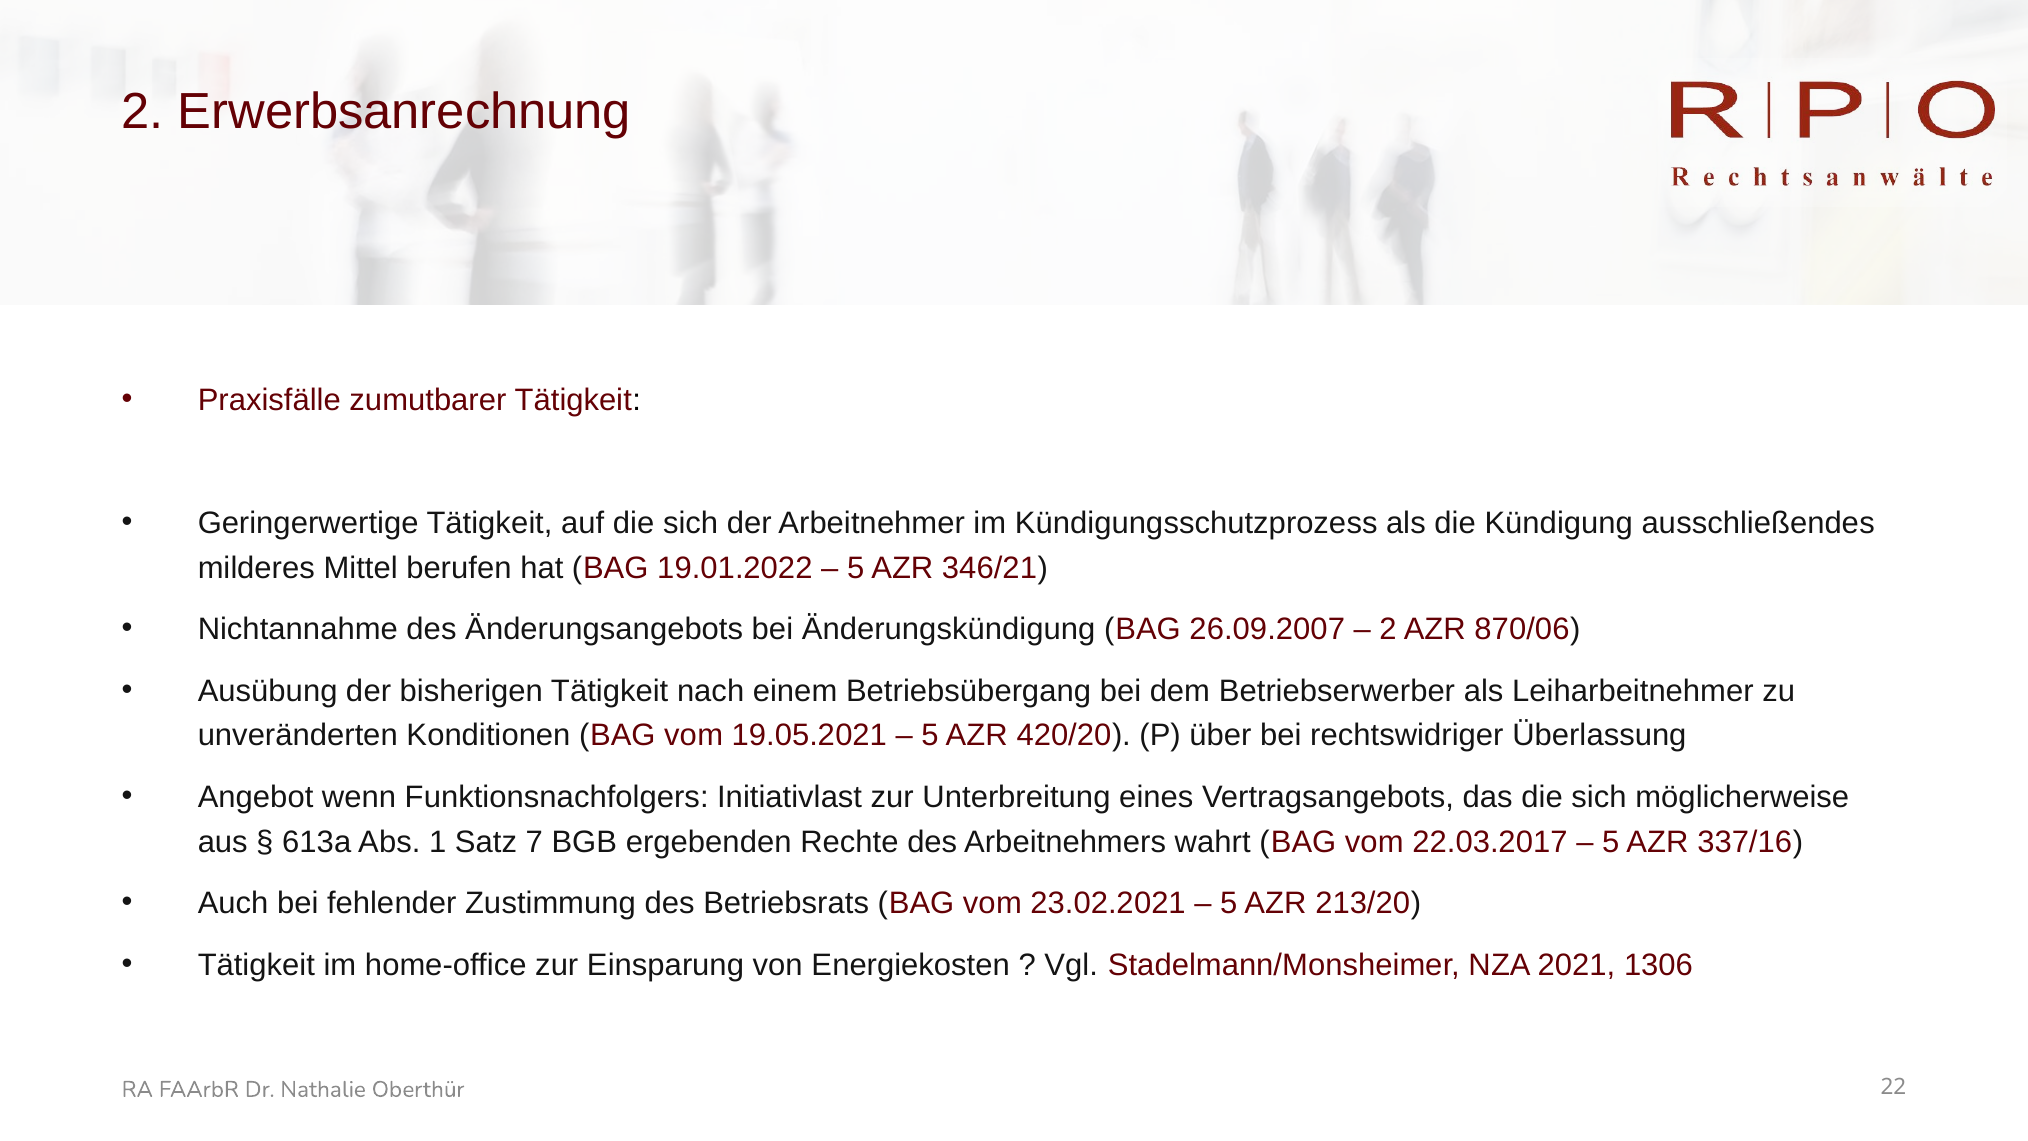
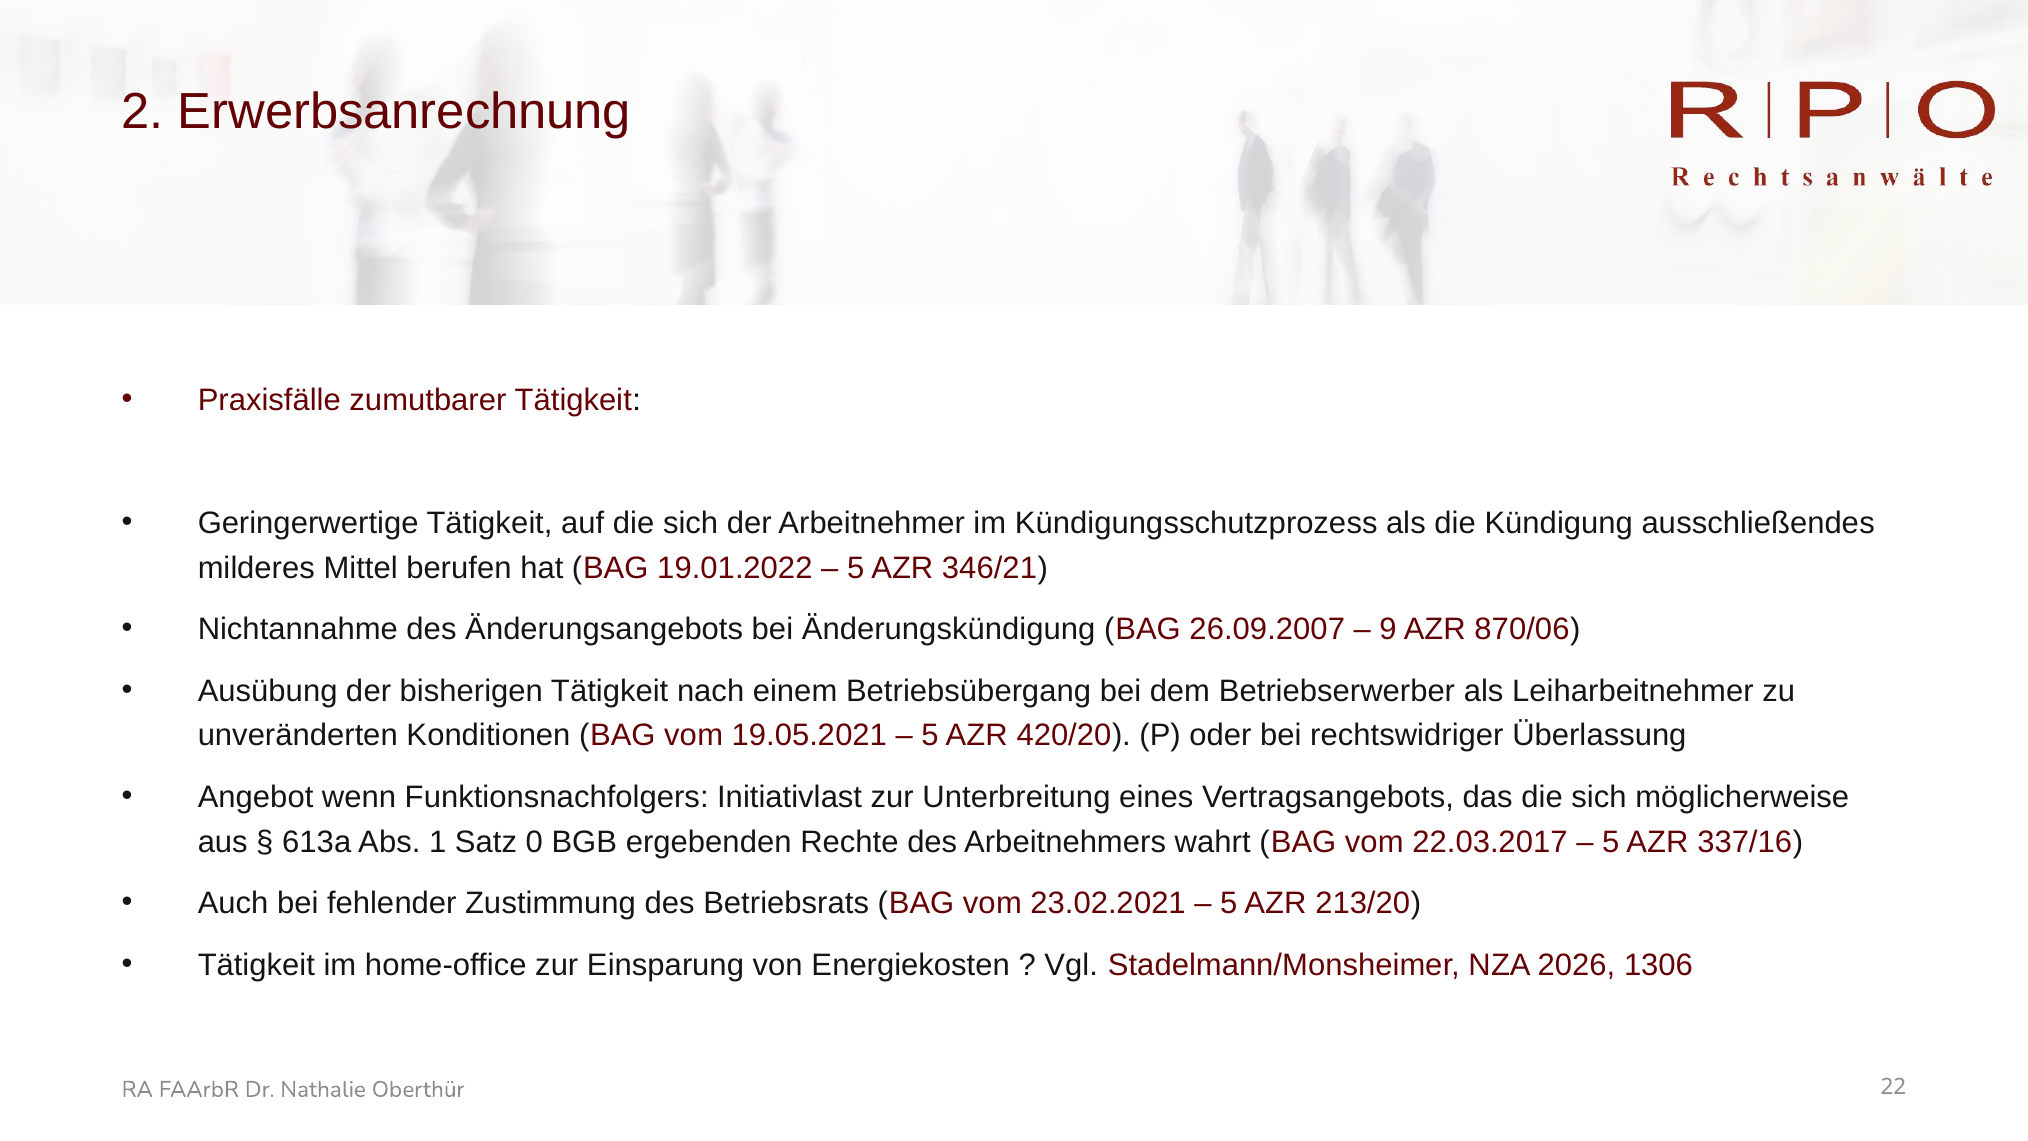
2 at (1388, 629): 2 -> 9
über: über -> oder
7: 7 -> 0
2021: 2021 -> 2026
